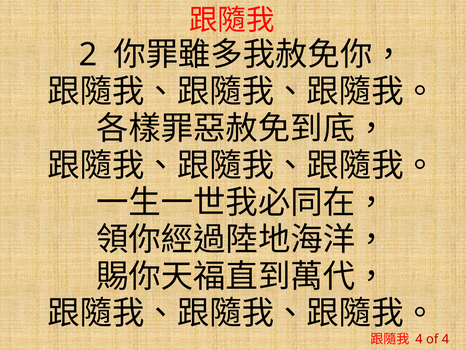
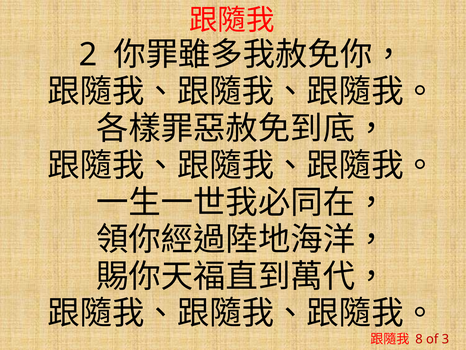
4 at (419, 339): 4 -> 8
of 4: 4 -> 3
